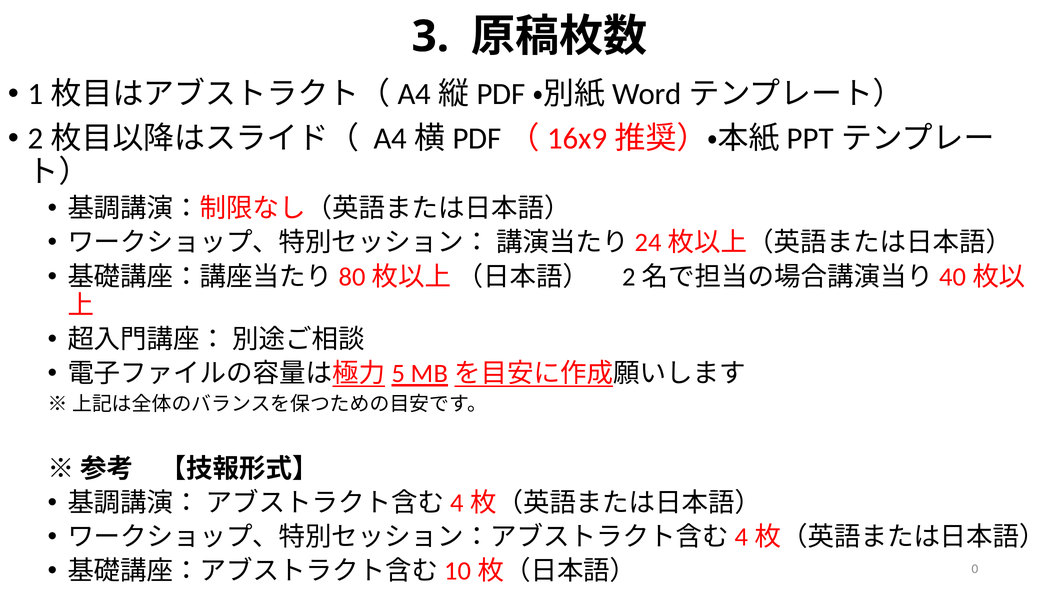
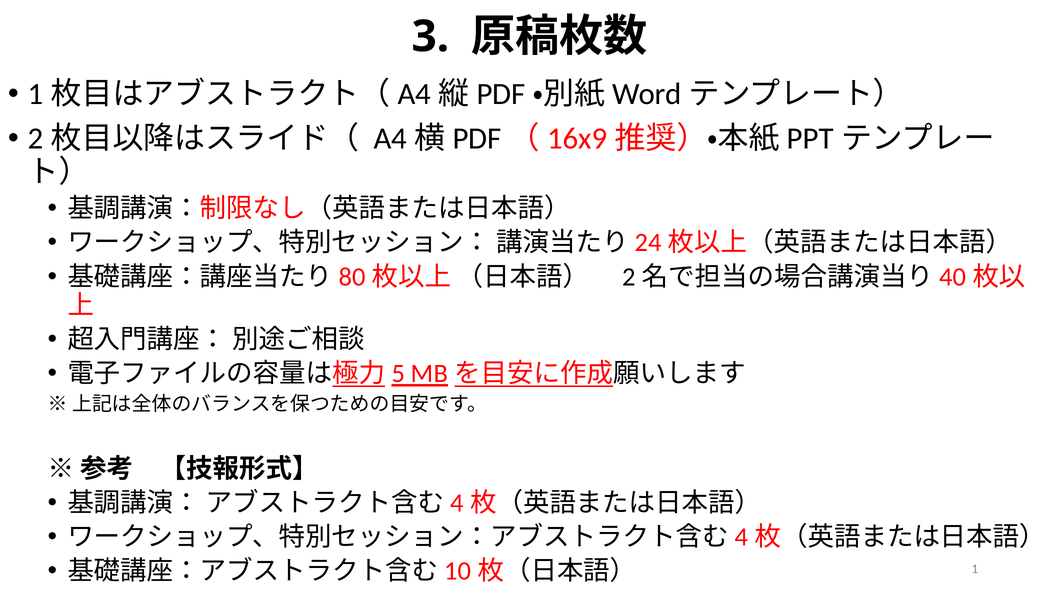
0: 0 -> 1
